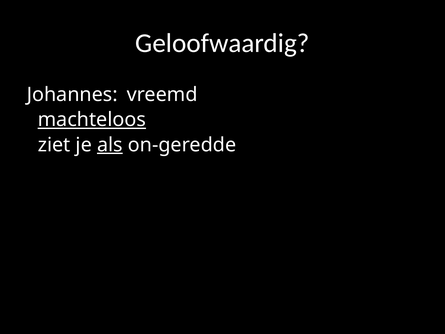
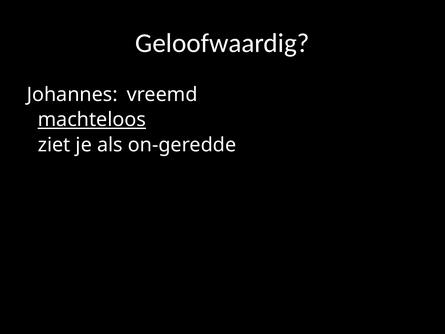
als underline: present -> none
